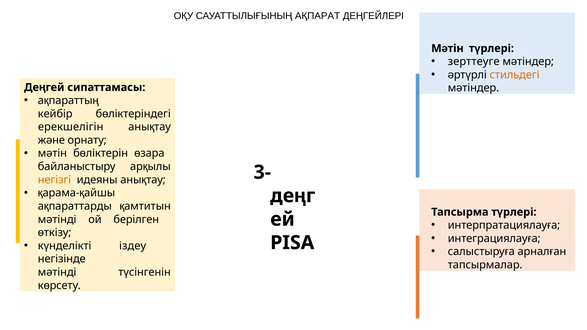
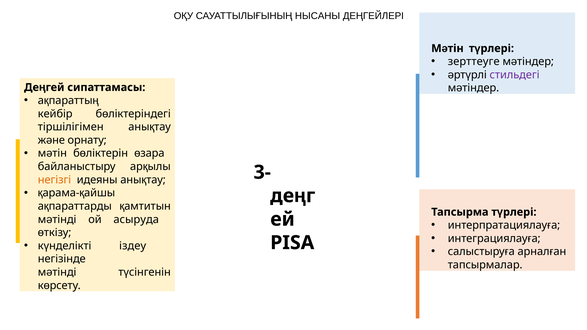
АҚПАРАТ: АҚПАРАТ -> НЫСАНЫ
стильдегі colour: orange -> purple
ерекшелігін: ерекшелігін -> тіршілігімен
берілген: берілген -> асыруда
